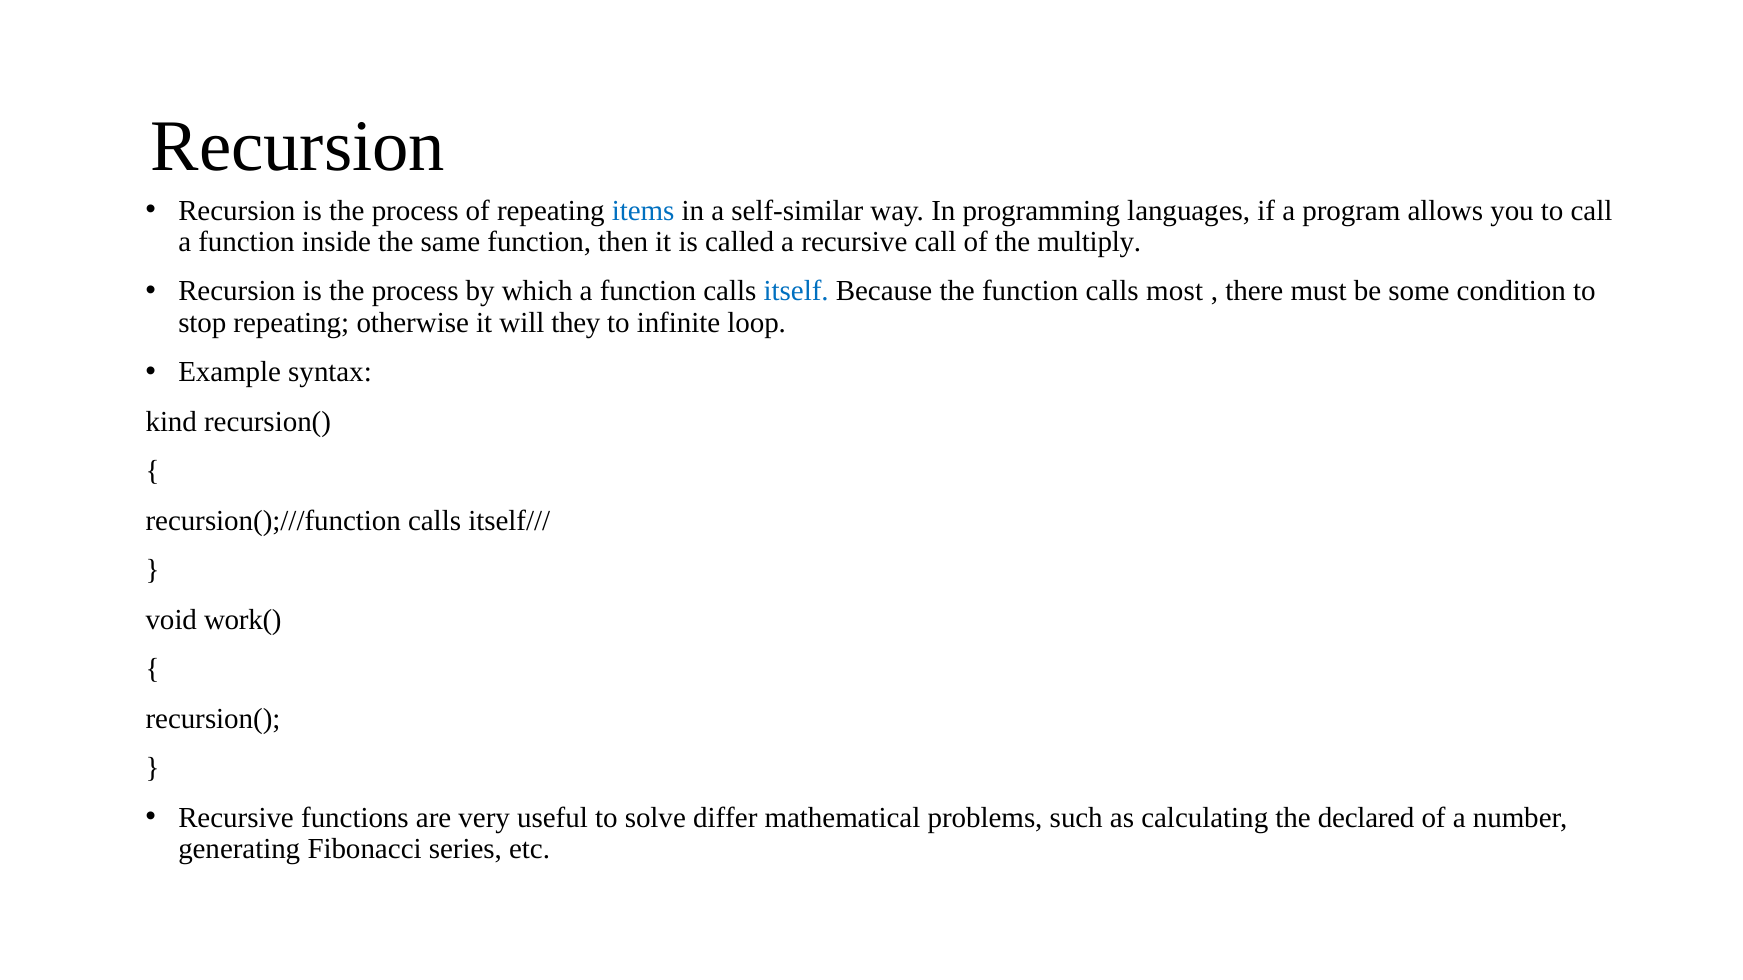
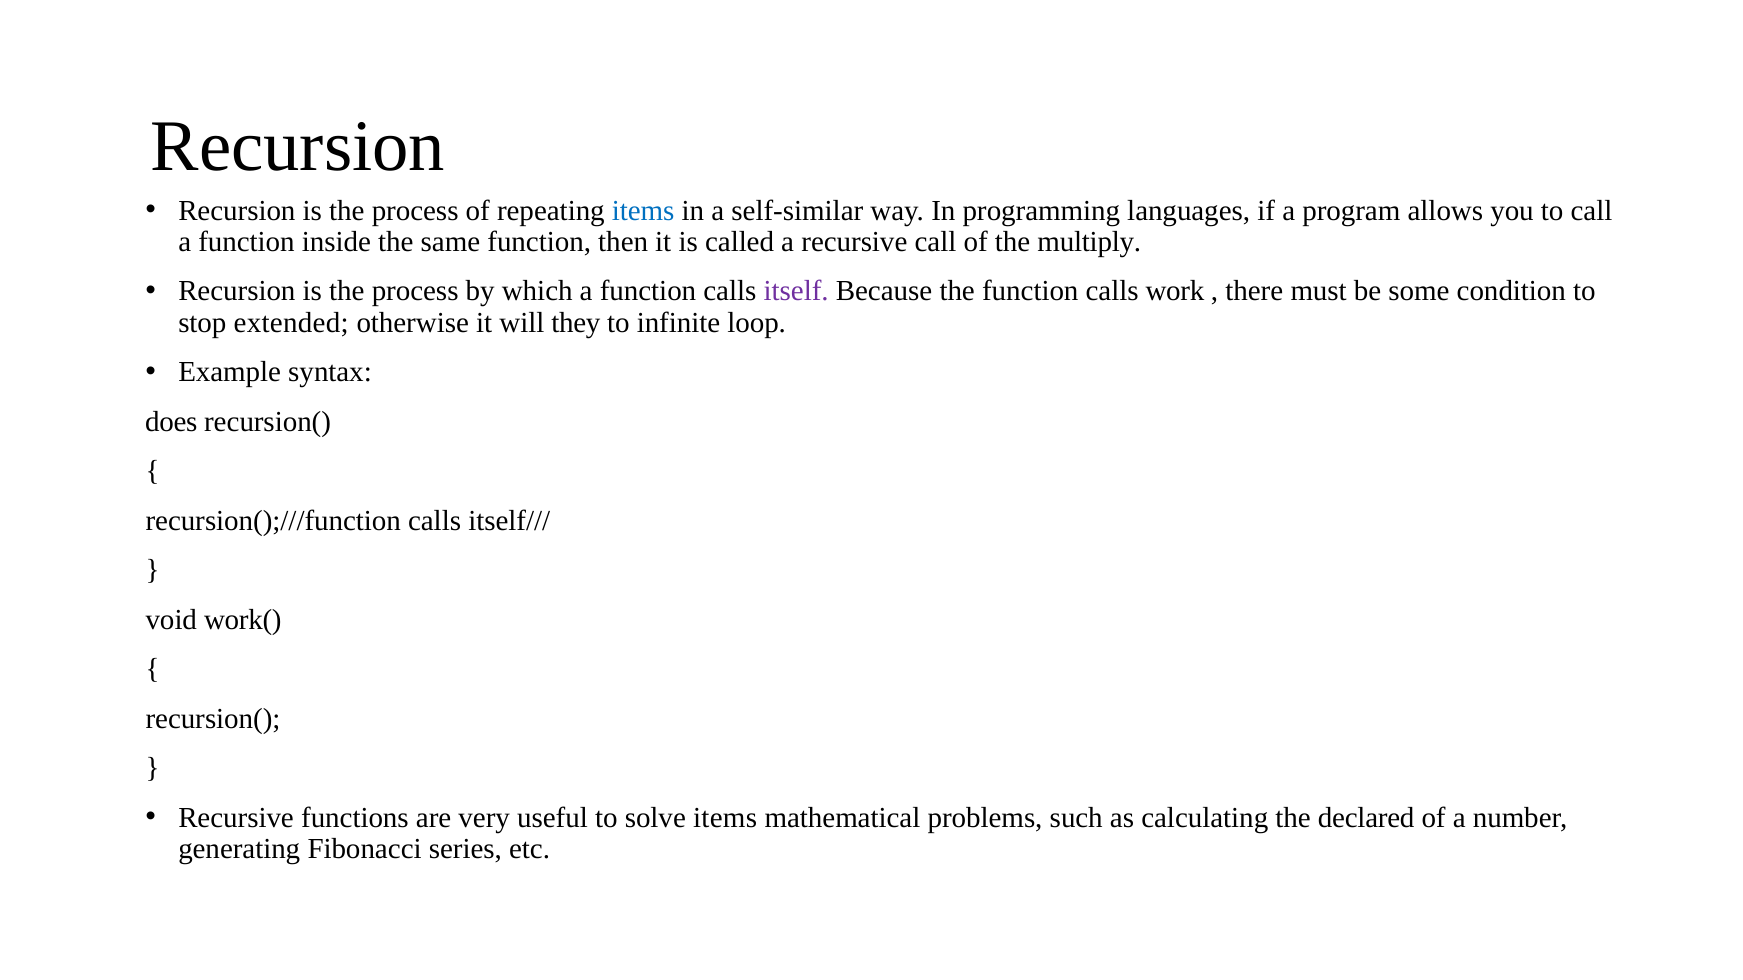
itself colour: blue -> purple
most: most -> work
stop repeating: repeating -> extended
kind: kind -> does
solve differ: differ -> items
